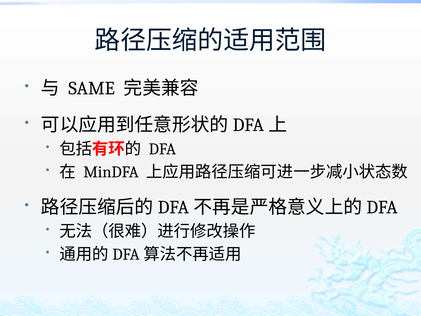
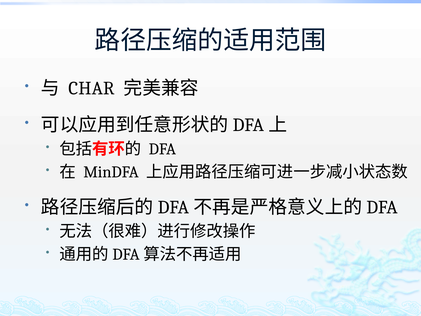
SAME: SAME -> CHAR
